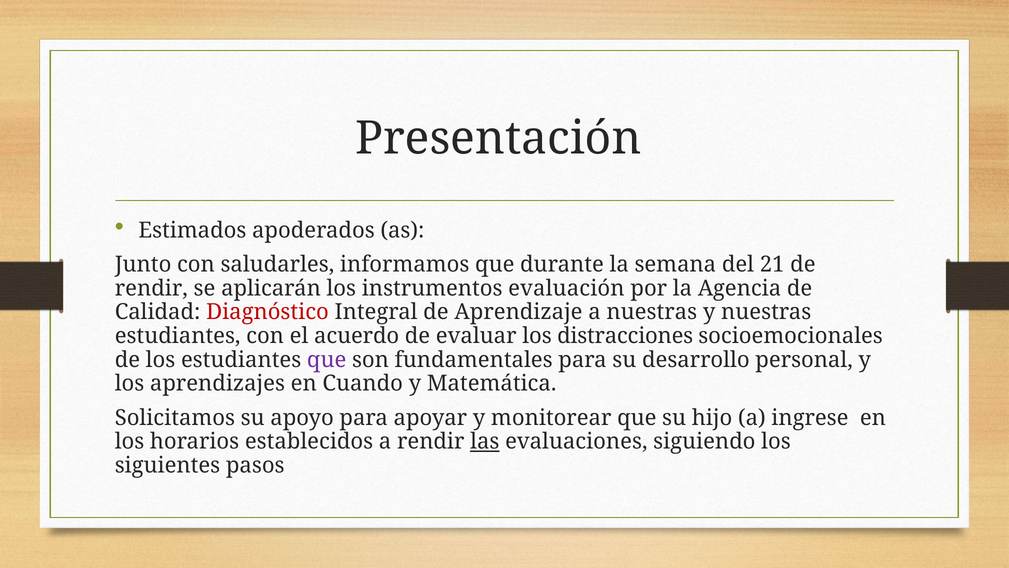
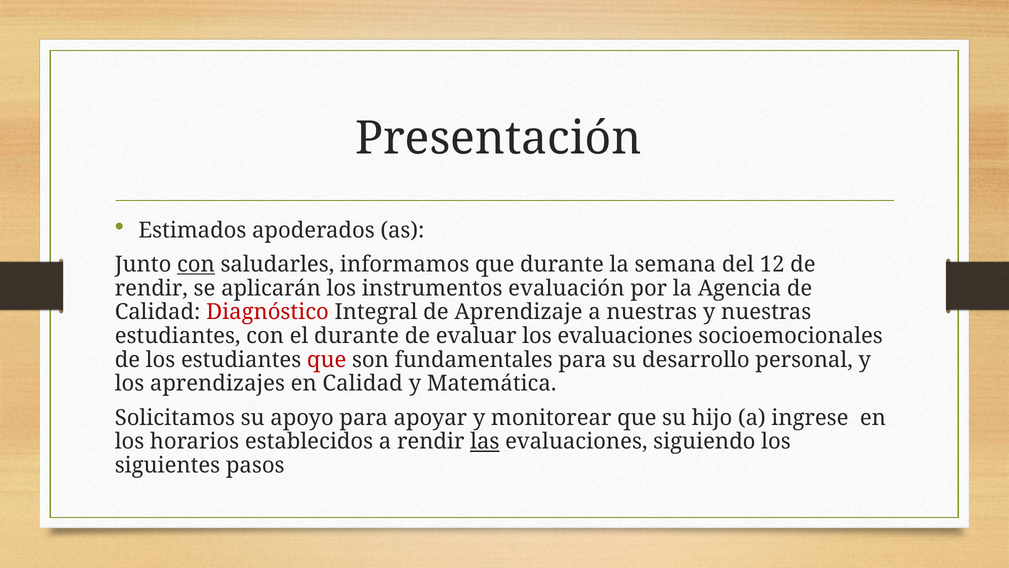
con at (196, 264) underline: none -> present
21: 21 -> 12
el acuerdo: acuerdo -> durante
los distracciones: distracciones -> evaluaciones
que at (327, 360) colour: purple -> red
en Cuando: Cuando -> Calidad
